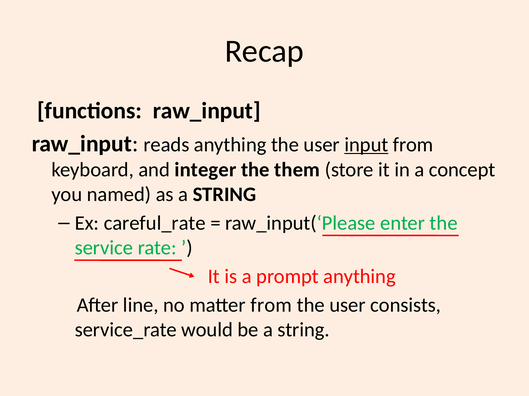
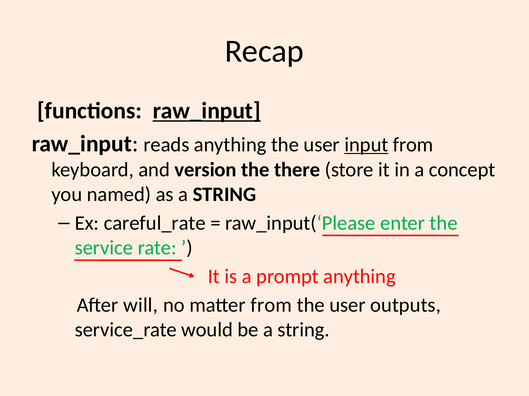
raw_input at (207, 111) underline: none -> present
integer: integer -> version
them: them -> there
line: line -> will
consists: consists -> outputs
